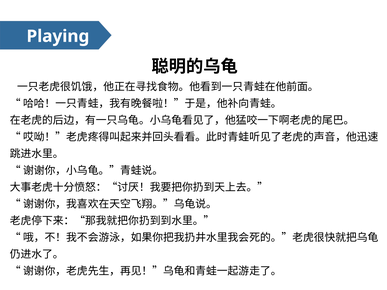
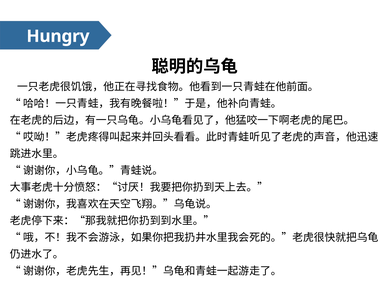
Playing: Playing -> Hungry
